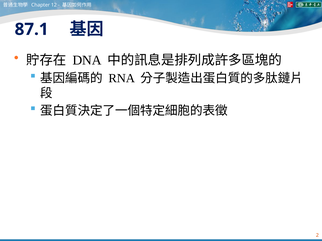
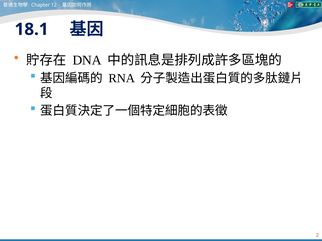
87.1: 87.1 -> 18.1
